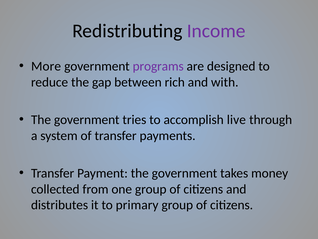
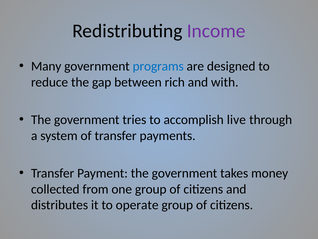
More: More -> Many
programs colour: purple -> blue
primary: primary -> operate
